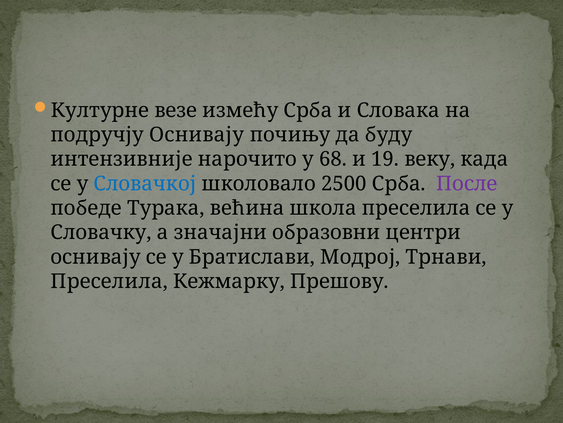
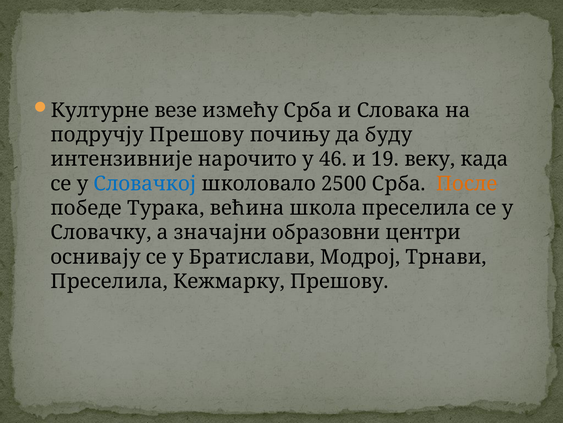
подручју Оснивају: Оснивају -> Прешову
68: 68 -> 46
После colour: purple -> orange
